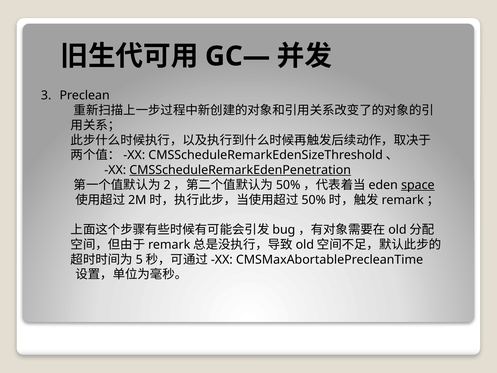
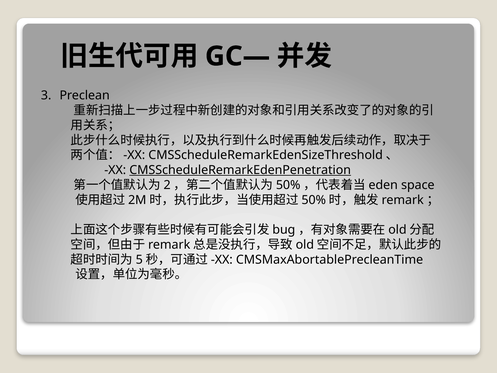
space underline: present -> none
